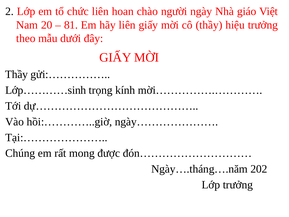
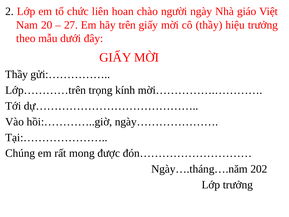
81: 81 -> 27
hãy liên: liên -> trên
Lớp…………sinh: Lớp…………sinh -> Lớp…………trên
